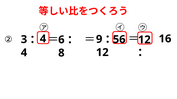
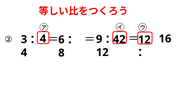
56: 56 -> 42
